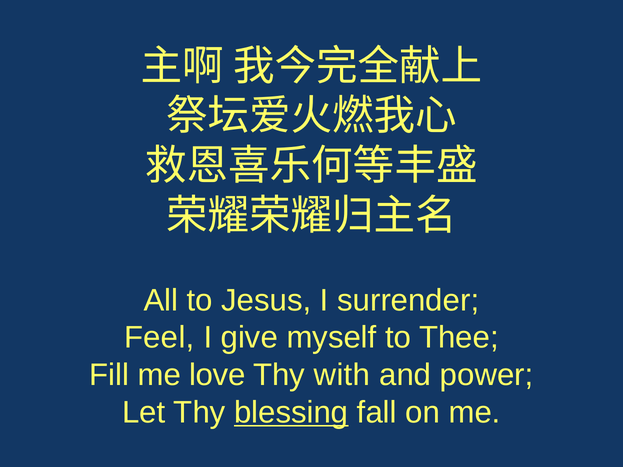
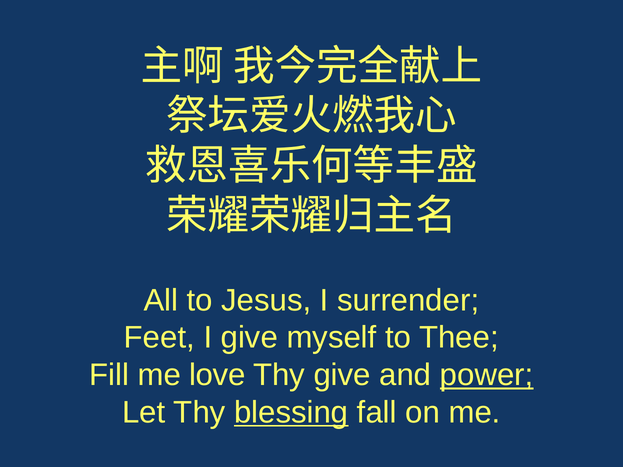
Feel: Feel -> Feet
Thy with: with -> give
power underline: none -> present
